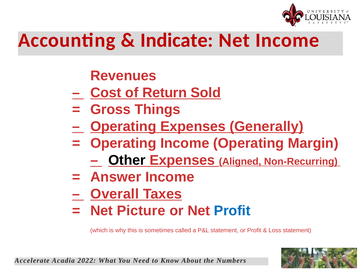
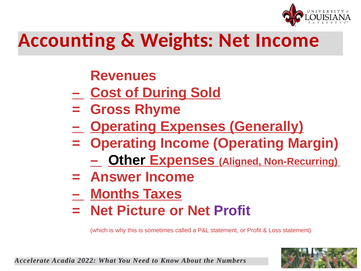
Indicate: Indicate -> Weights
Return: Return -> During
Things: Things -> Rhyme
Overall: Overall -> Months
Profit at (232, 211) colour: blue -> purple
